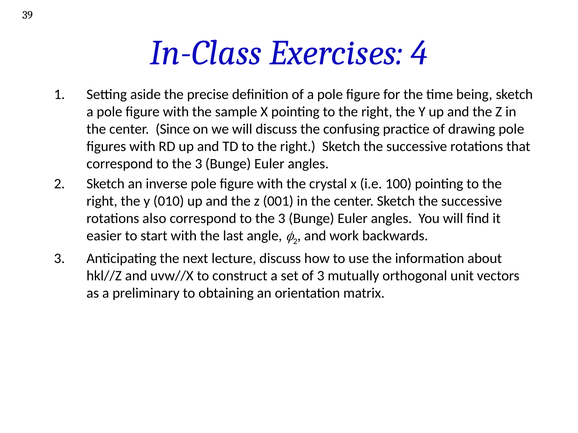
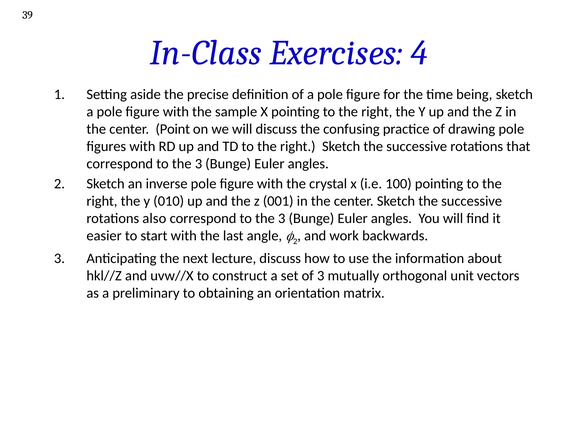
Since: Since -> Point
